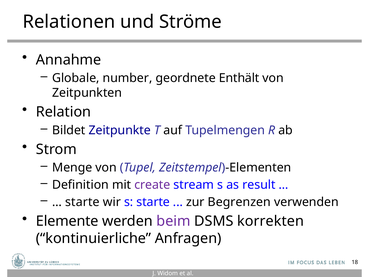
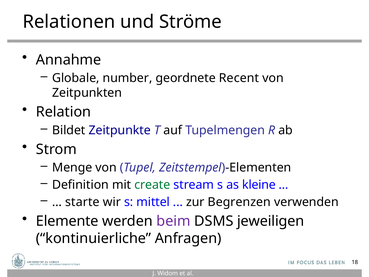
Enthält: Enthält -> Recent
create colour: purple -> green
result: result -> kleine
s starte: starte -> mittel
korrekten: korrekten -> jeweiligen
